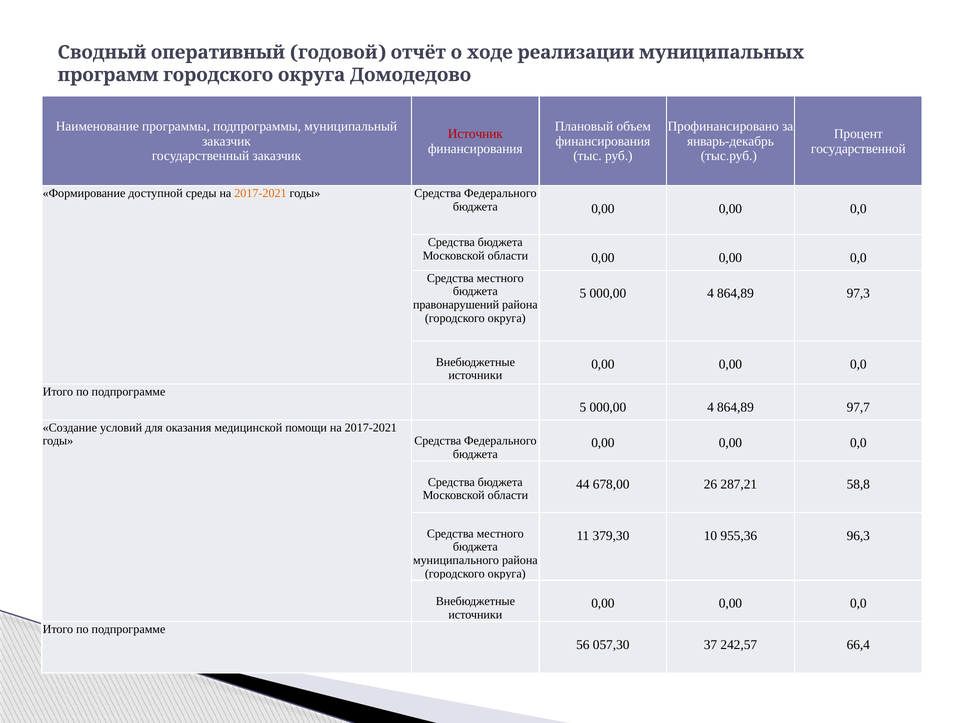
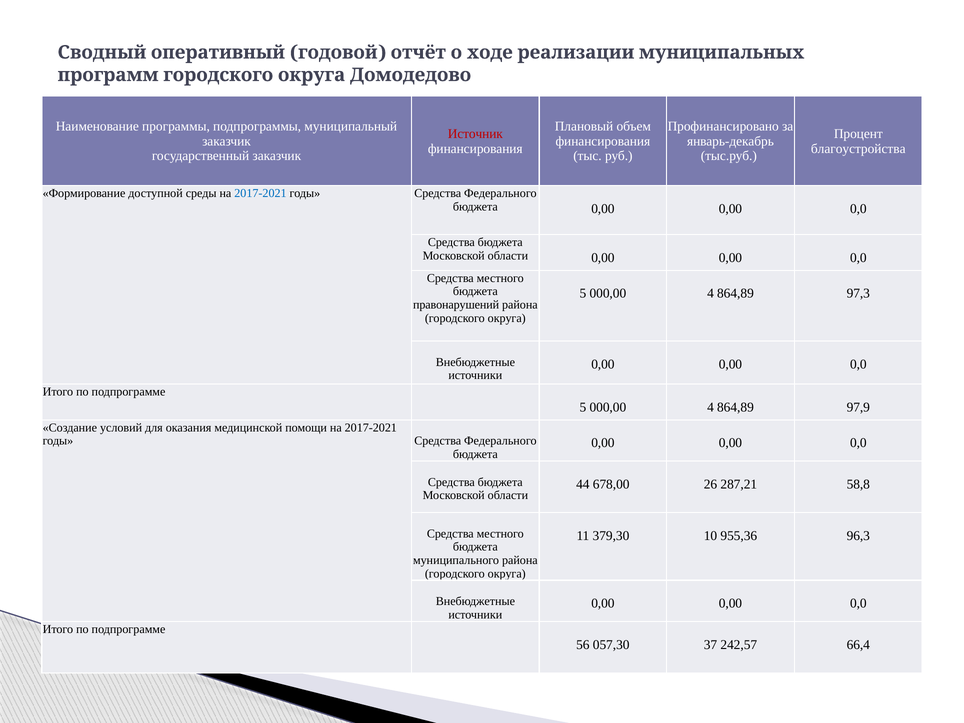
государственной: государственной -> благоустройства
2017-2021 at (260, 193) colour: orange -> blue
97,7: 97,7 -> 97,9
